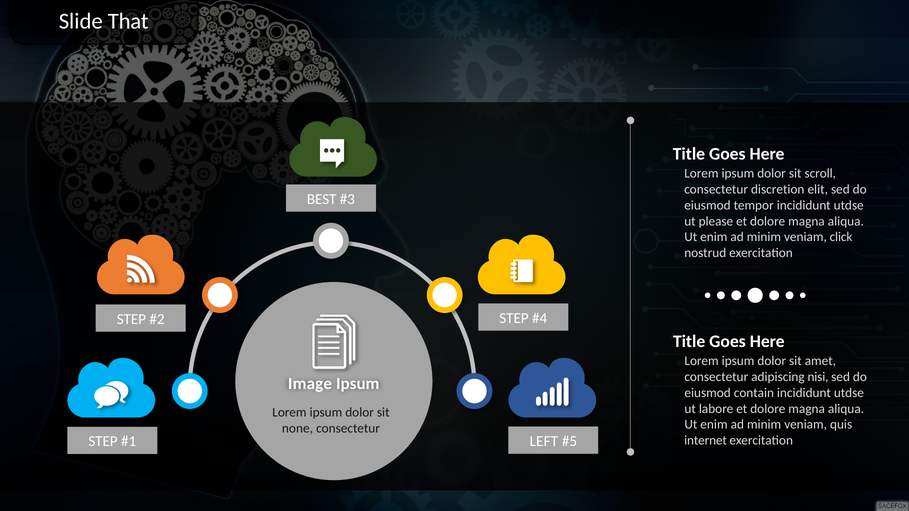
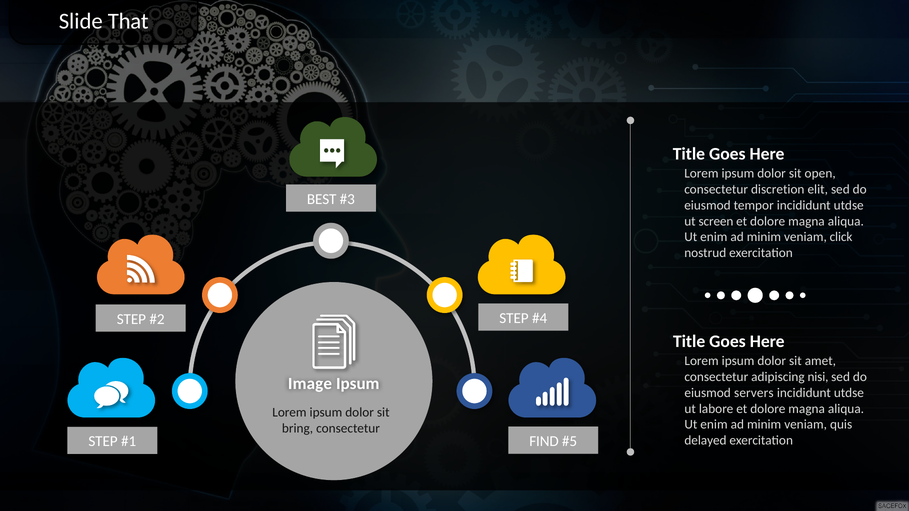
scroll: scroll -> open
please: please -> screen
contain: contain -> servers
none: none -> bring
LEFT: LEFT -> FIND
internet: internet -> delayed
